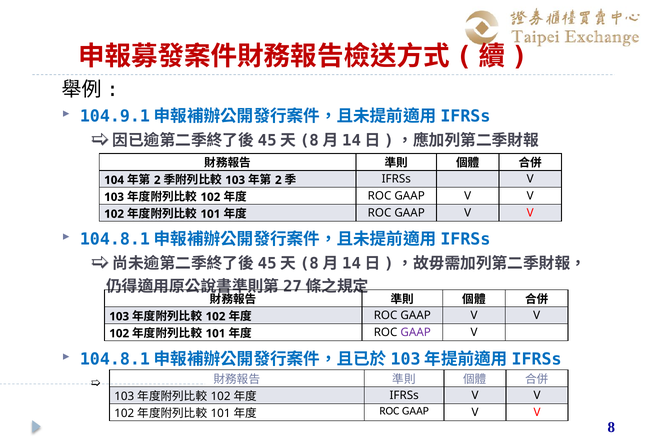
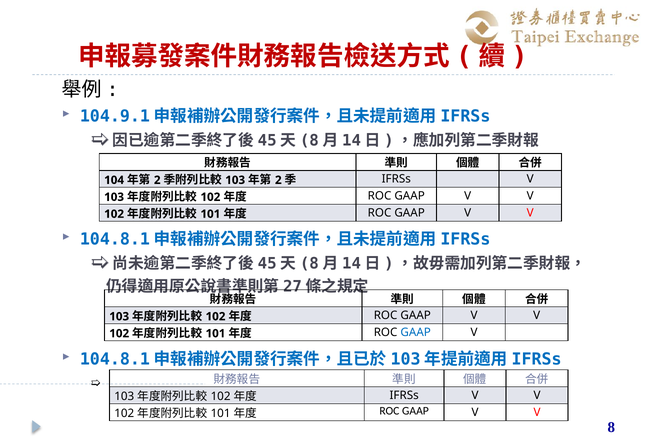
GAAP at (416, 332) colour: purple -> blue
